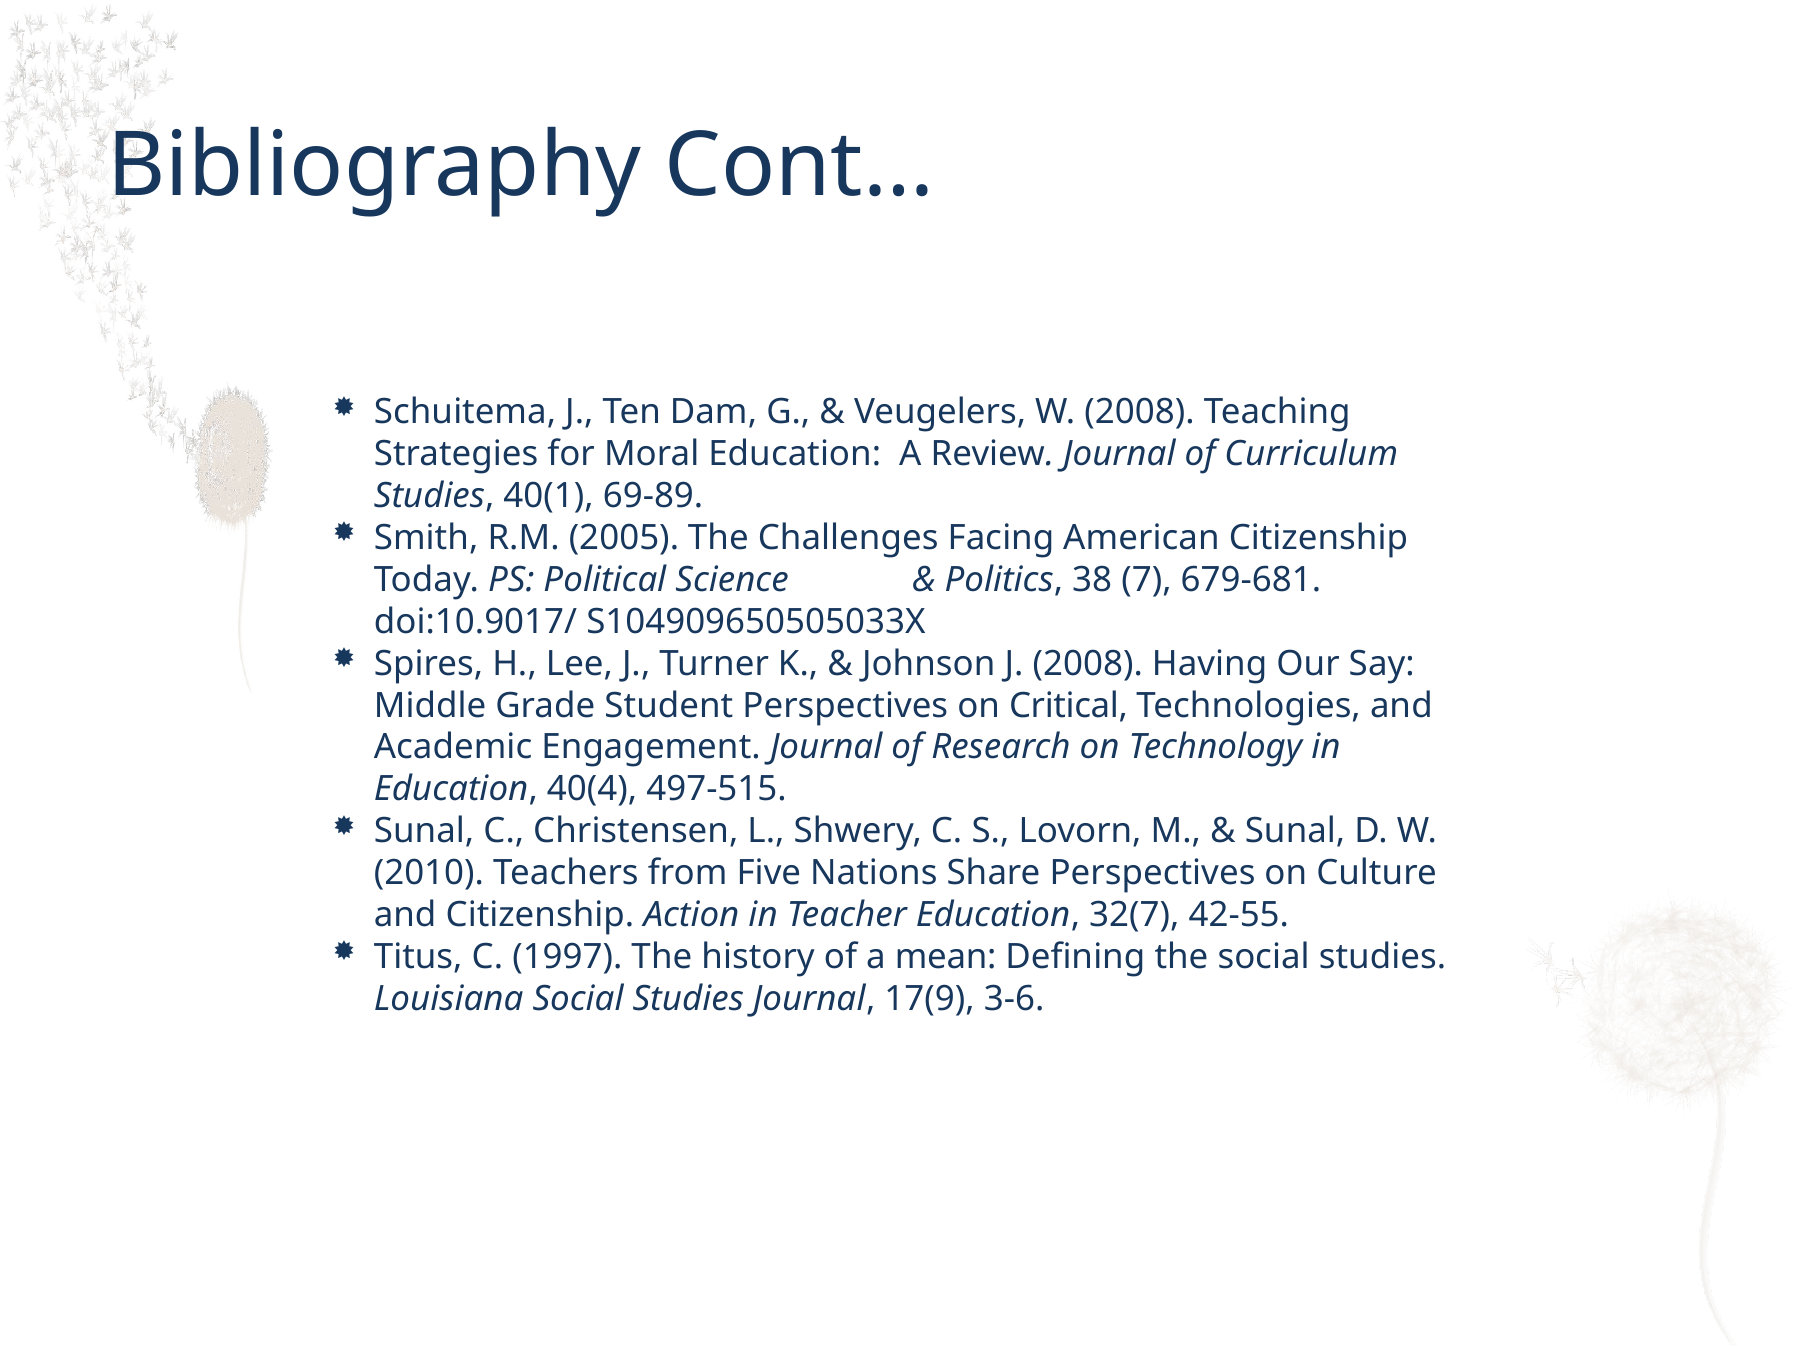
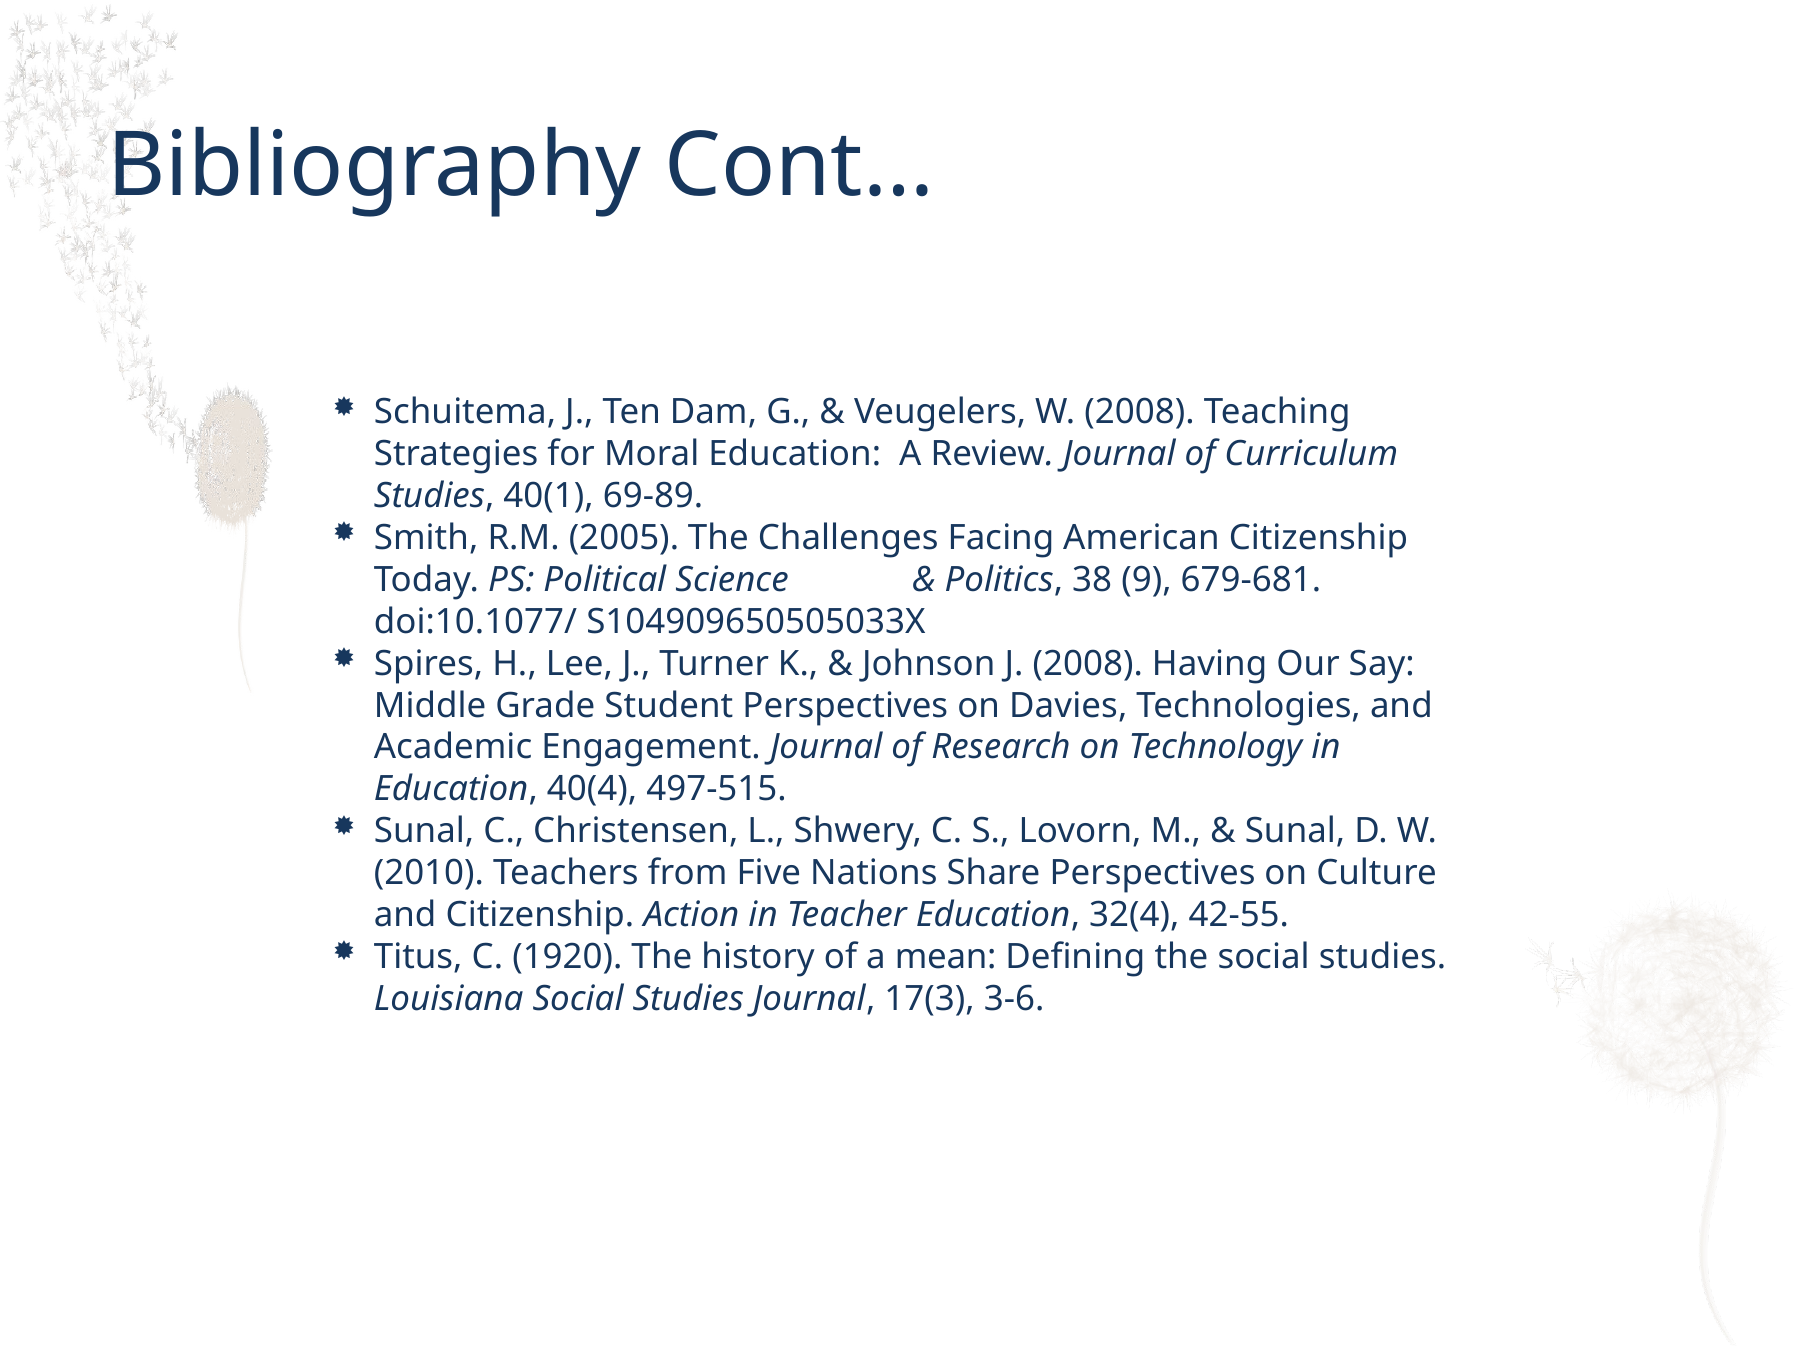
7: 7 -> 9
doi:10.9017/: doi:10.9017/ -> doi:10.1077/
Critical: Critical -> Davies
32(7: 32(7 -> 32(4
1997: 1997 -> 1920
17(9: 17(9 -> 17(3
